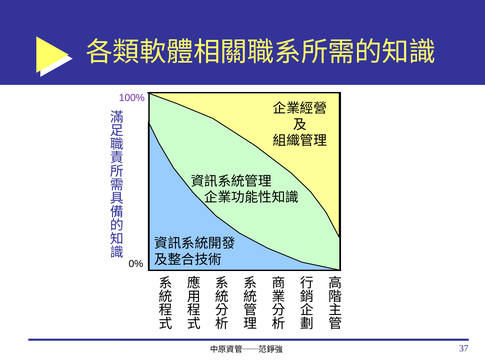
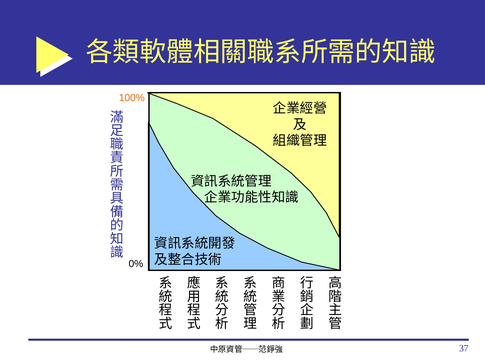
100% colour: purple -> orange
